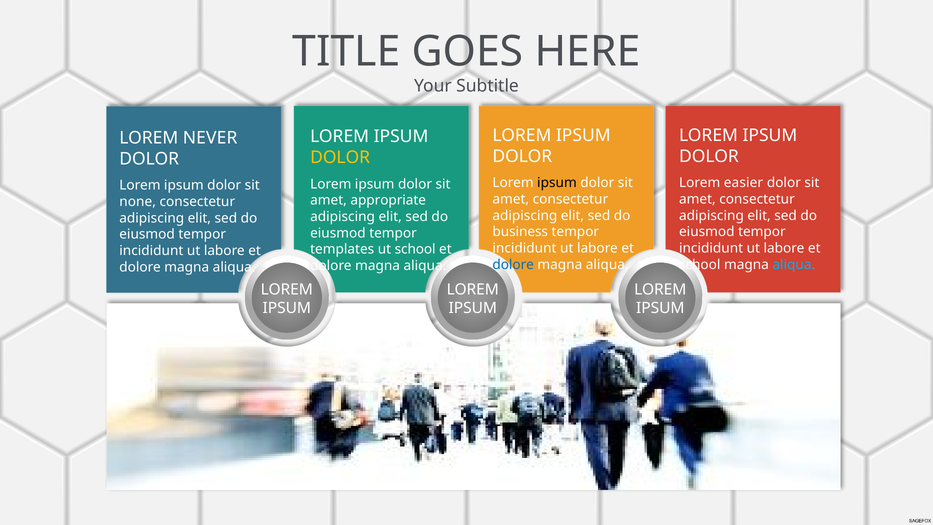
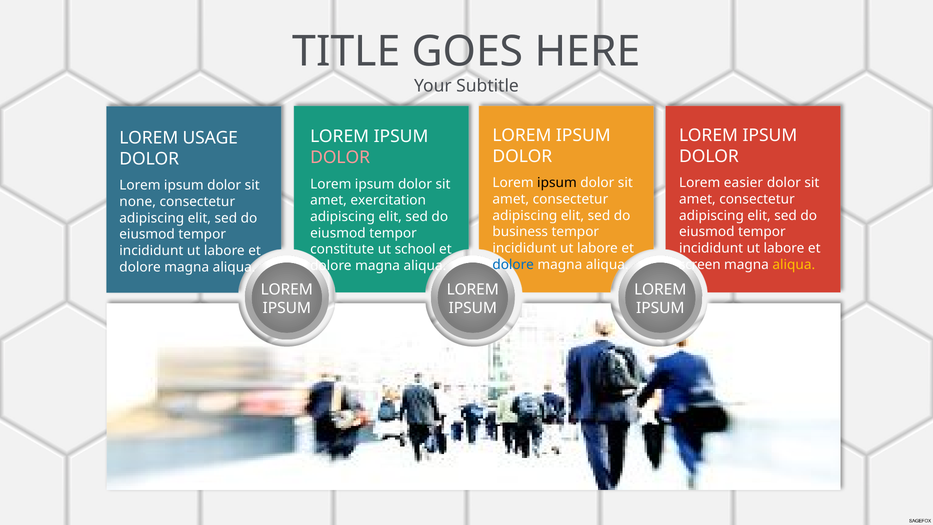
NEVER: NEVER -> USAGE
DOLOR at (340, 157) colour: yellow -> pink
appropriate: appropriate -> exercitation
templates: templates -> constitute
school at (700, 265): school -> screen
aliqua at (794, 265) colour: light blue -> yellow
